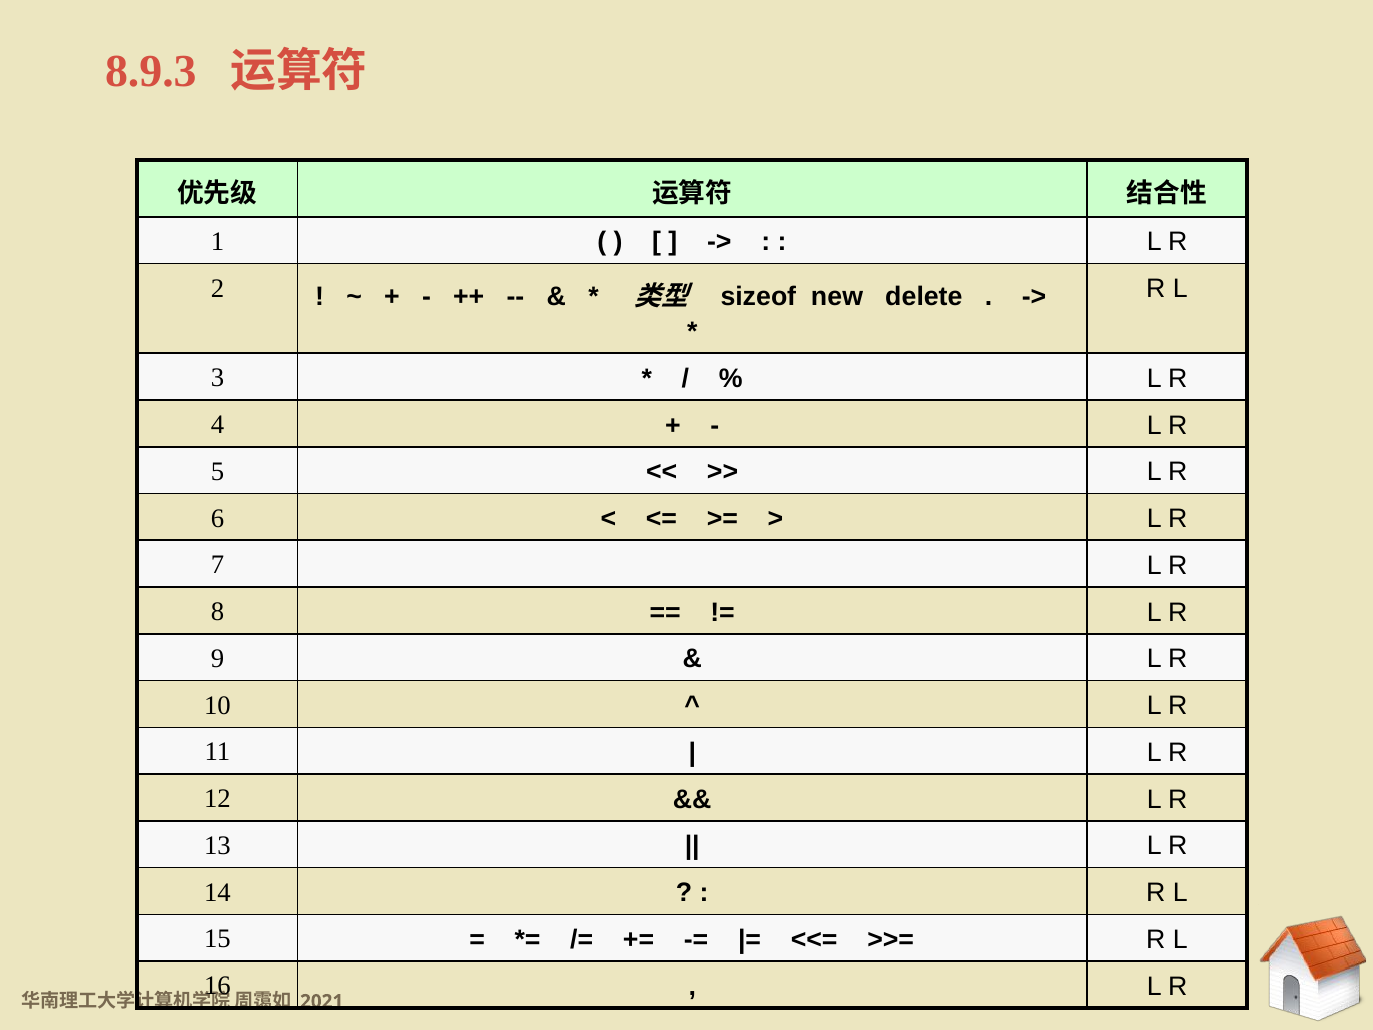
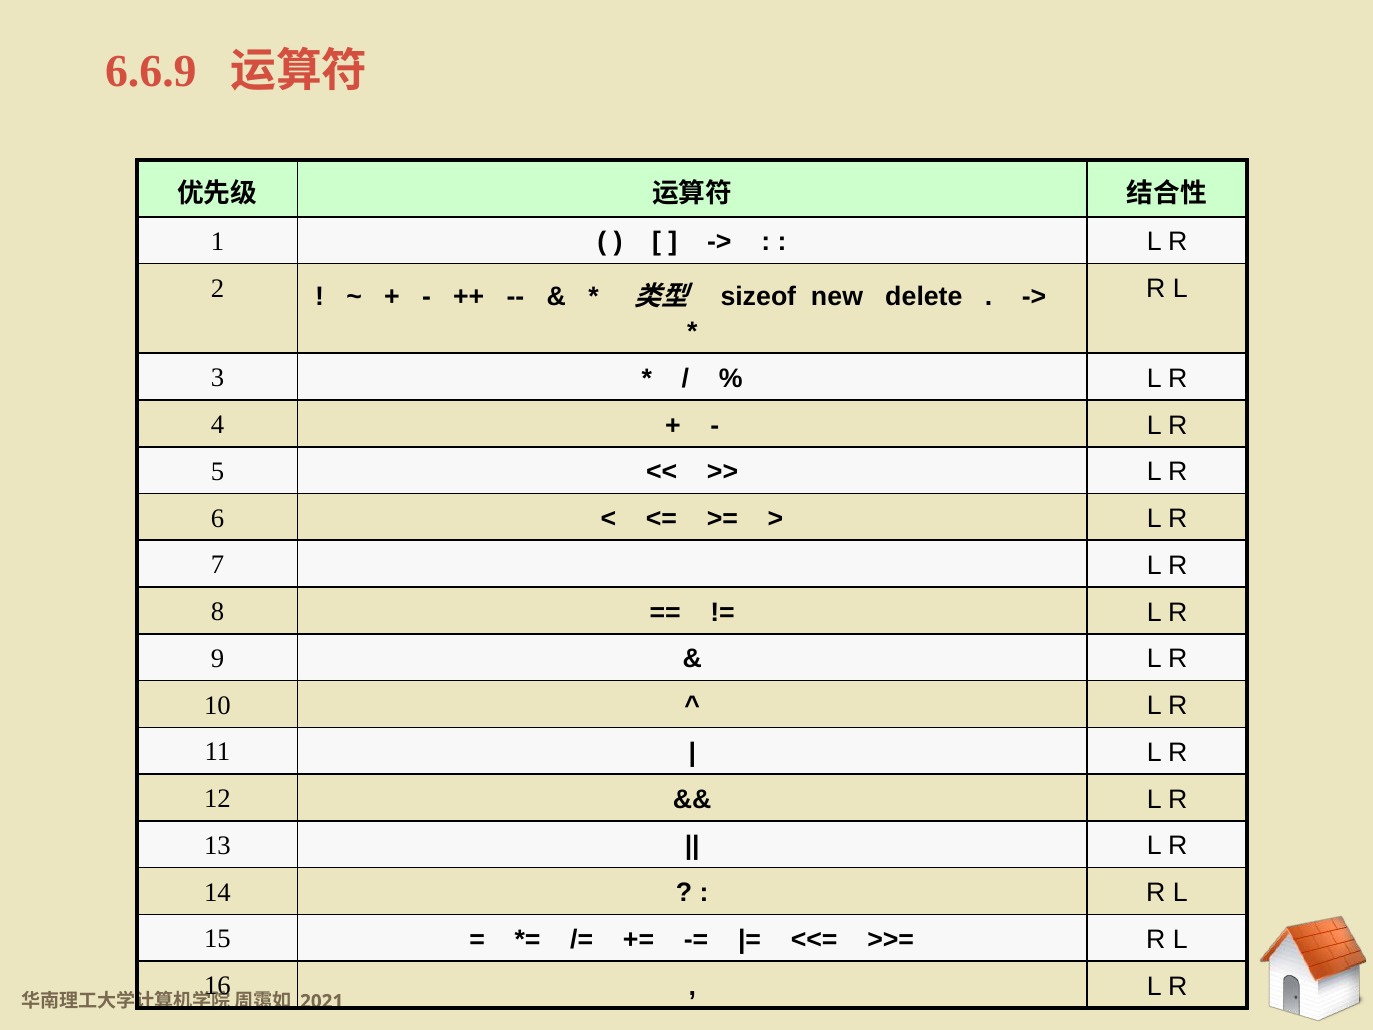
8.9.3: 8.9.3 -> 6.6.9
